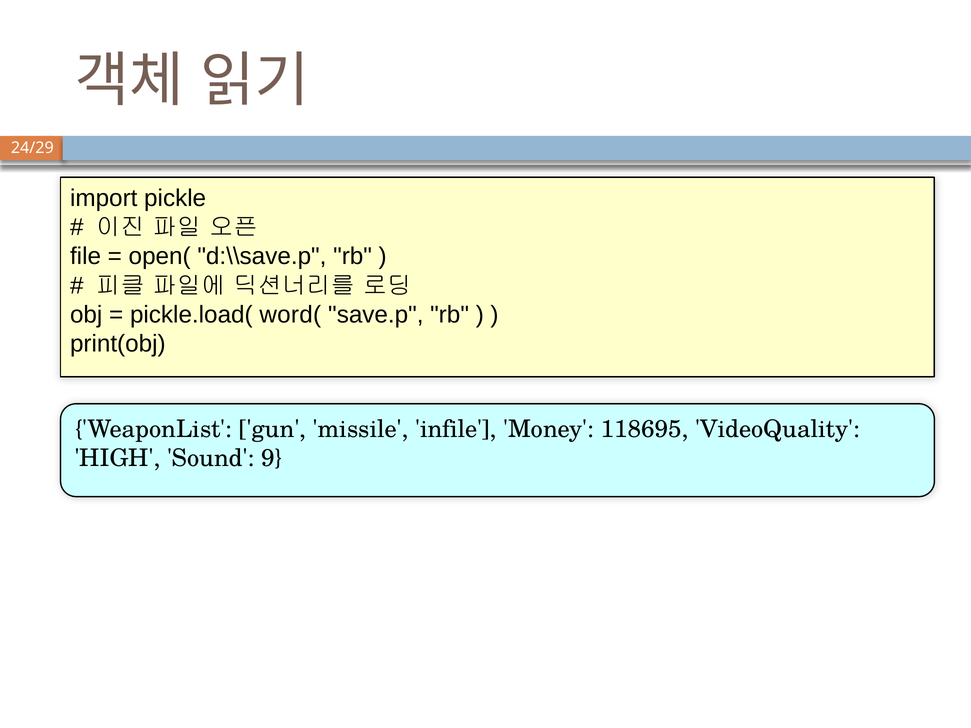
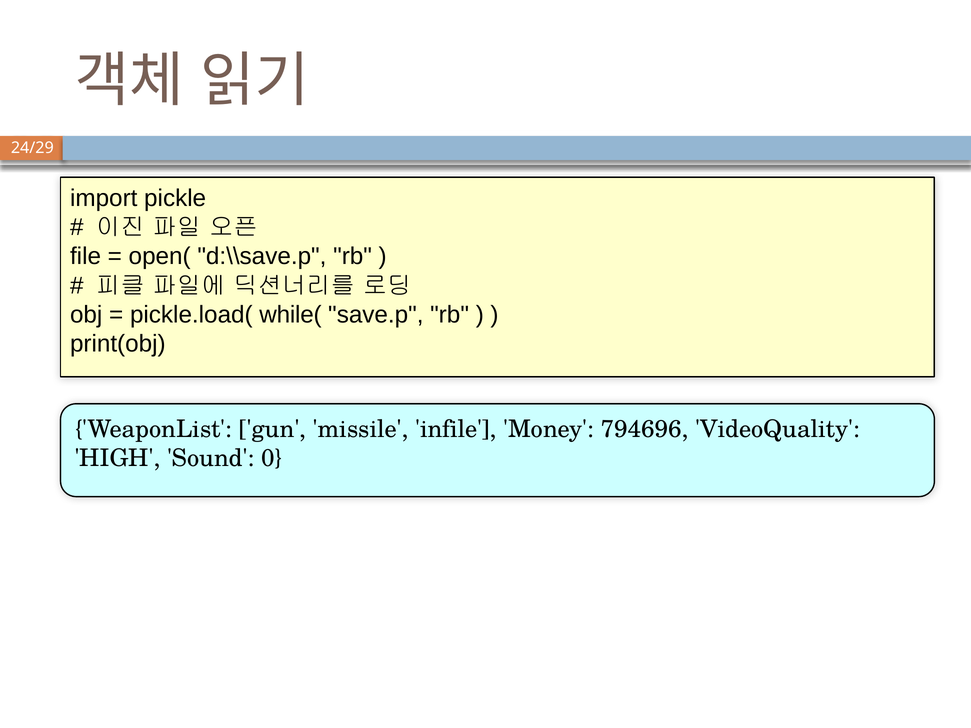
word(: word( -> while(
118695: 118695 -> 794696
9: 9 -> 0
